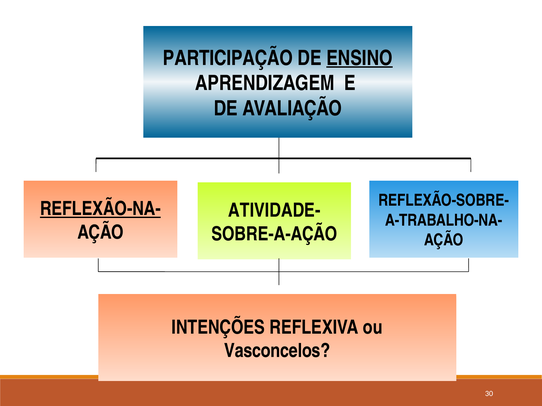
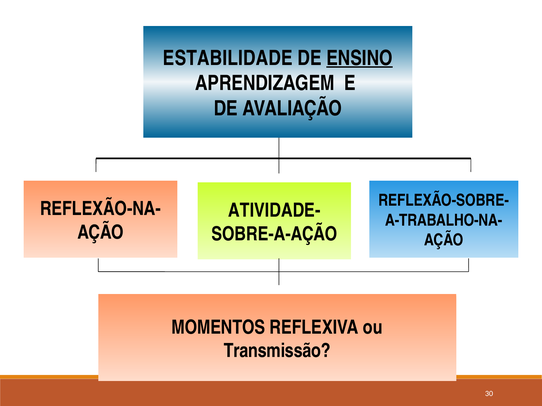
PARTICIPAÇÃO: PARTICIPAÇÃO -> ESTABILIDADE
REFLEXÃO-NA- underline: present -> none
INTENÇÕES: INTENÇÕES -> MOMENTOS
Vasconcelos: Vasconcelos -> Transmissão
